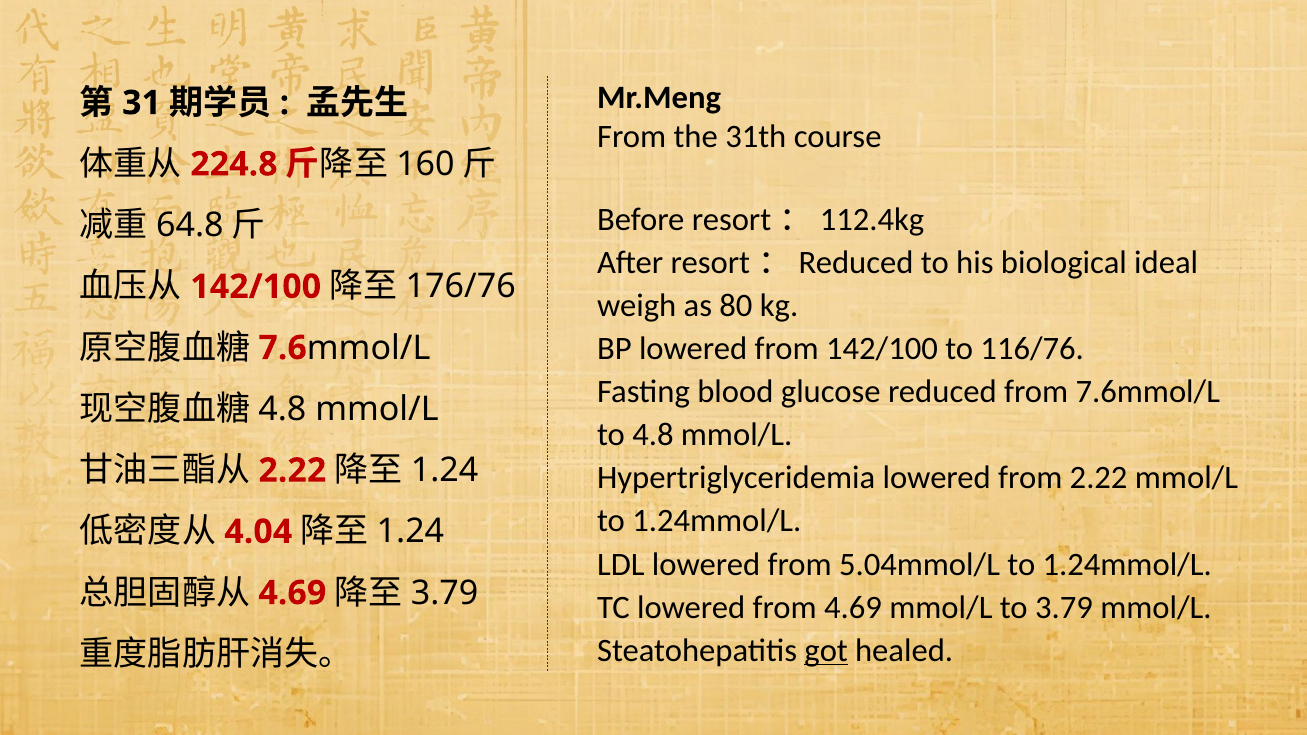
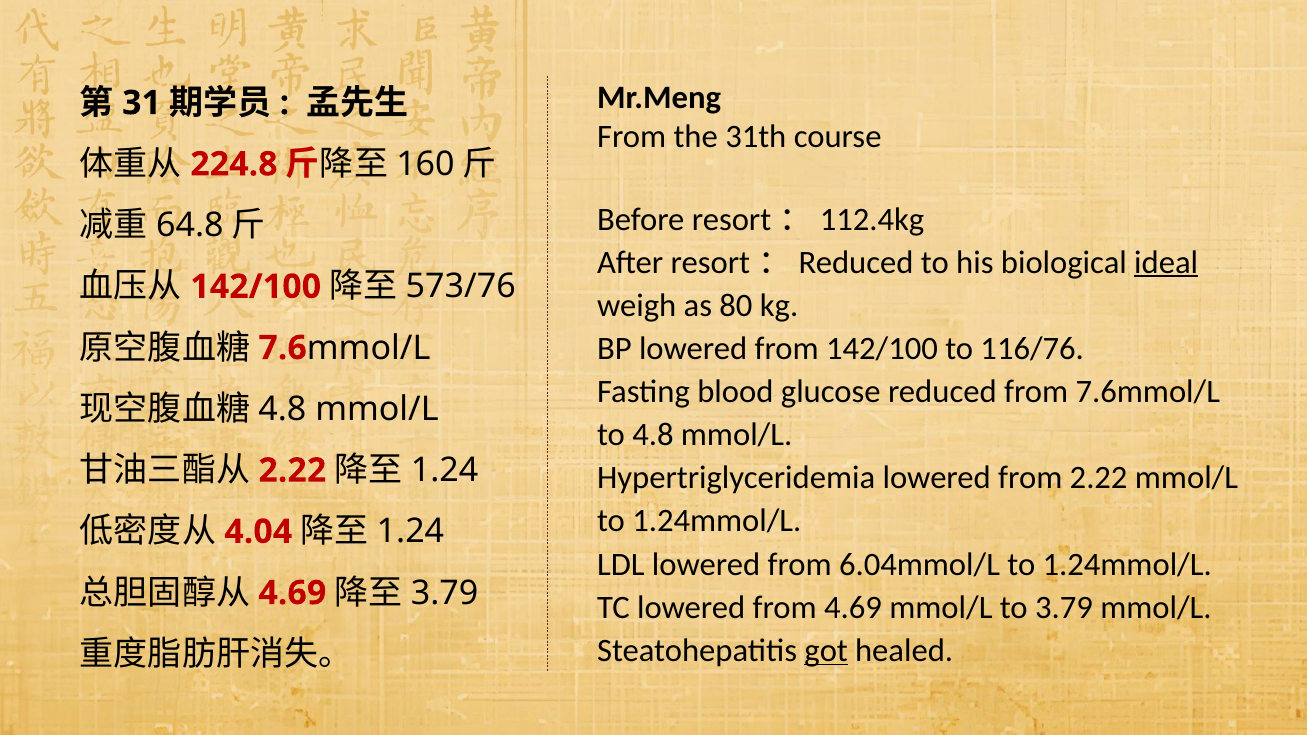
ideal underline: none -> present
176/76: 176/76 -> 573/76
5.04mmol/L: 5.04mmol/L -> 6.04mmol/L
